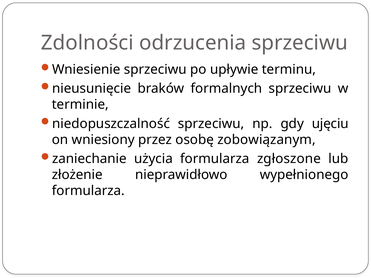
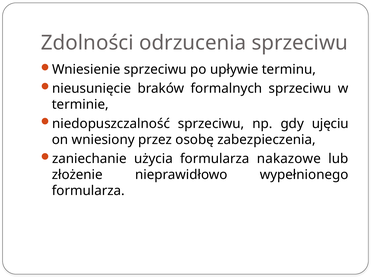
zobowiązanym: zobowiązanym -> zabezpieczenia
zgłoszone: zgłoszone -> nakazowe
